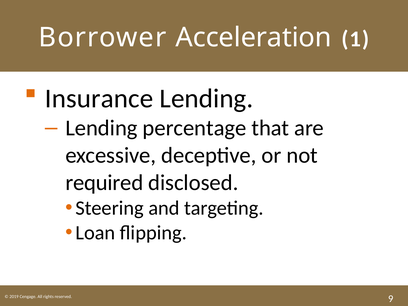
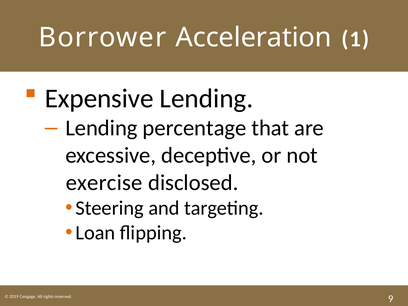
Insurance: Insurance -> Expensive
required: required -> exercise
